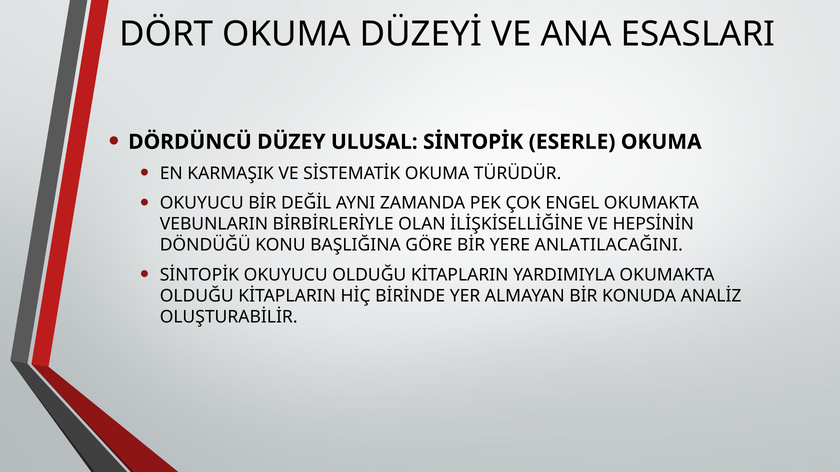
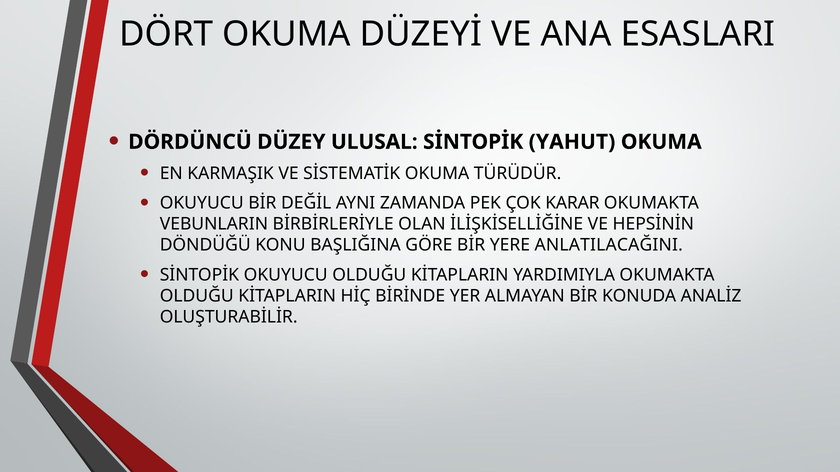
ESERLE: ESERLE -> YAHUT
ENGEL: ENGEL -> KARAR
